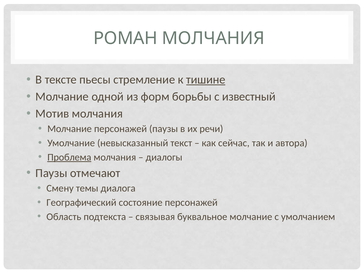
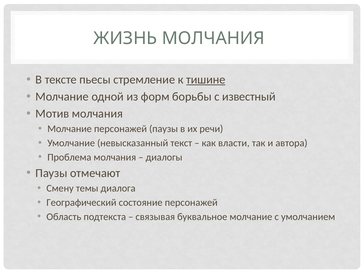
РОМАН: РОМАН -> ЖИЗНЬ
сейчас: сейчас -> власти
Проблема underline: present -> none
